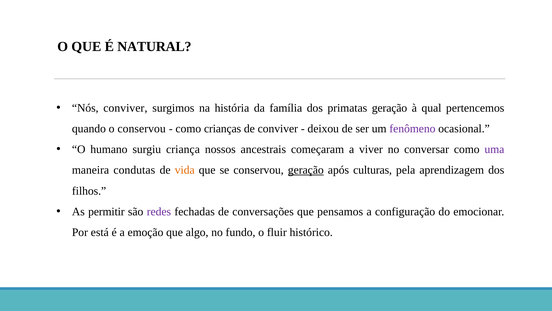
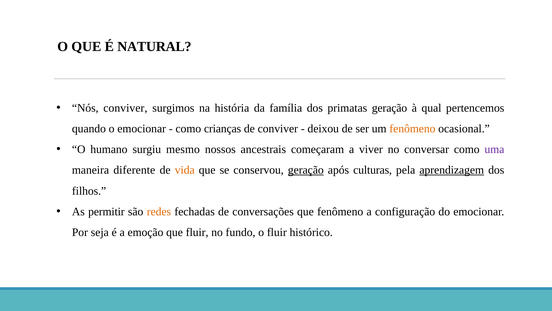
o conservou: conservou -> emocionar
fenômeno at (412, 128) colour: purple -> orange
criança: criança -> mesmo
condutas: condutas -> diferente
aprendizagem underline: none -> present
redes colour: purple -> orange
que pensamos: pensamos -> fenômeno
está: está -> seja
que algo: algo -> fluir
